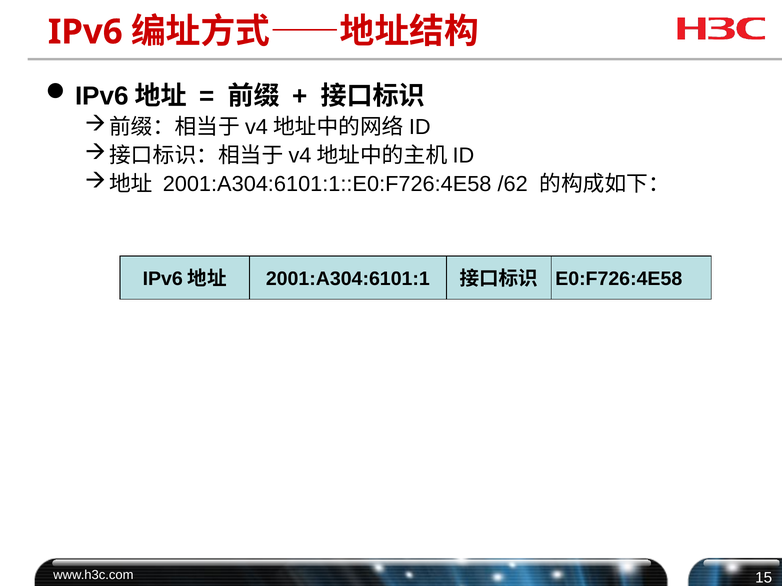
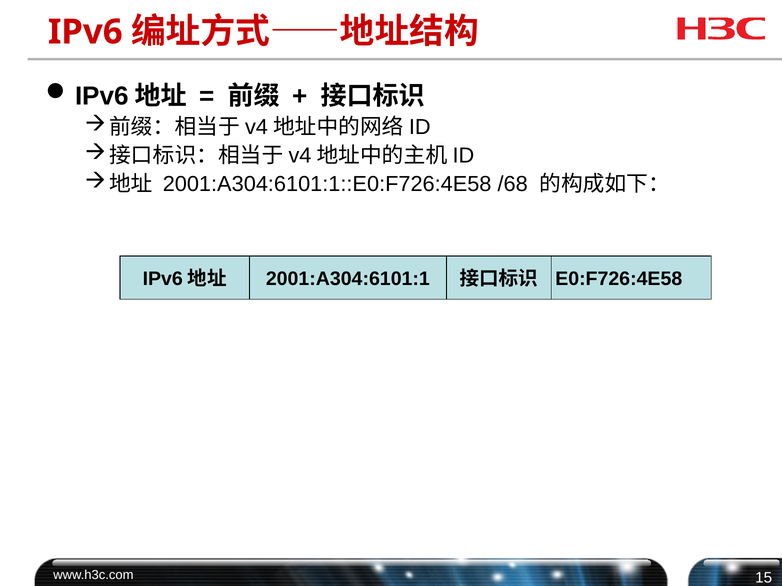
/62: /62 -> /68
